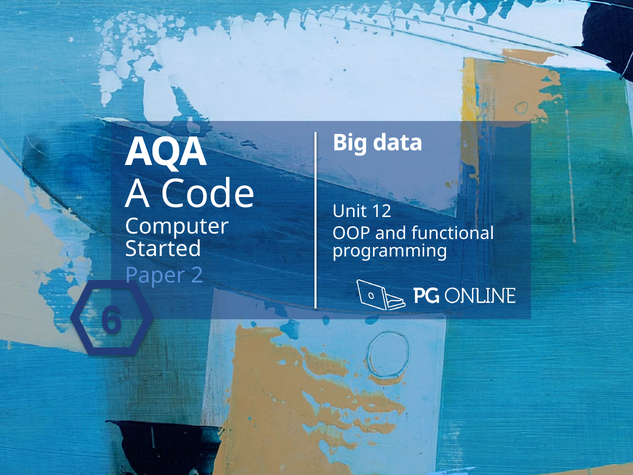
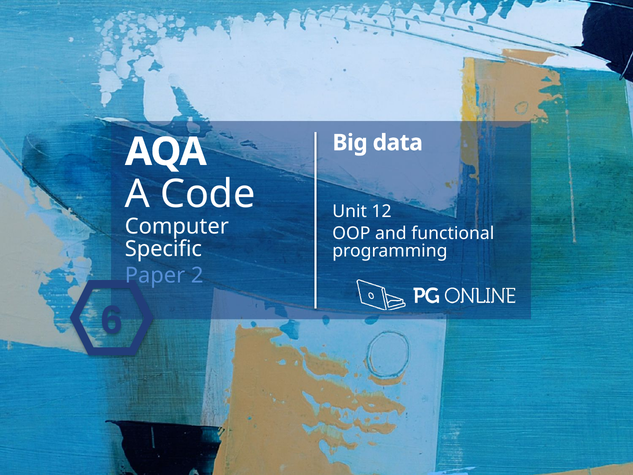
Started: Started -> Specific
